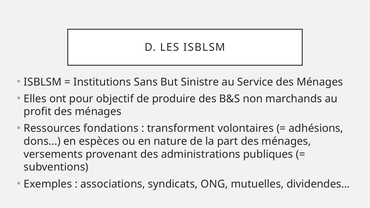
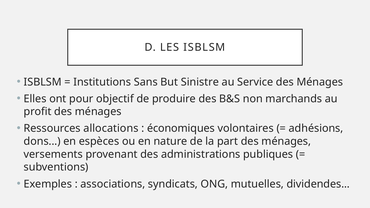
fondations: fondations -> allocations
transforment: transforment -> économiques
